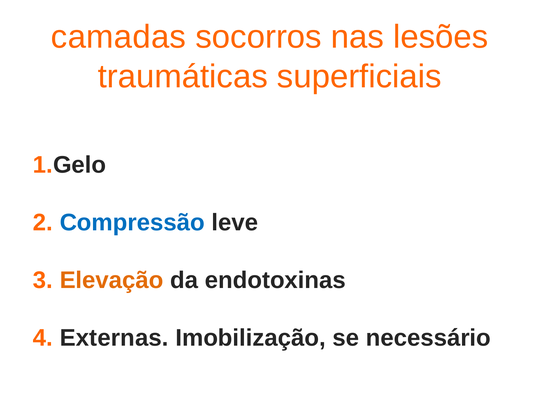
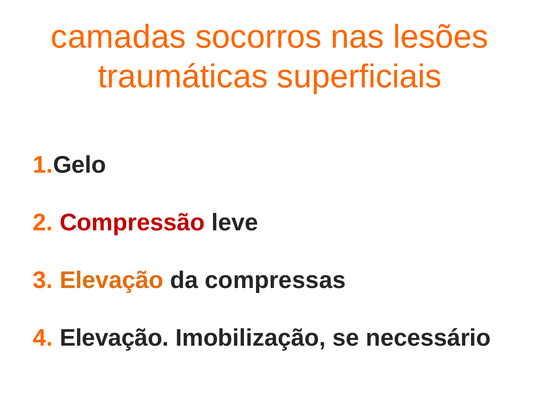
Compressão colour: blue -> red
endotoxinas: endotoxinas -> compressas
Externas at (114, 337): Externas -> Elevação
